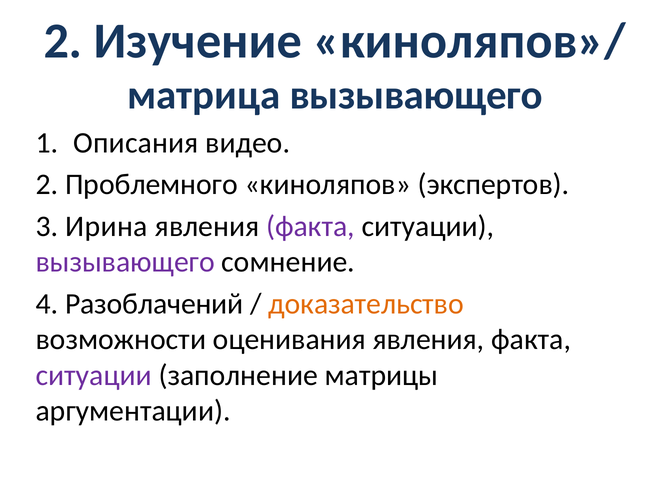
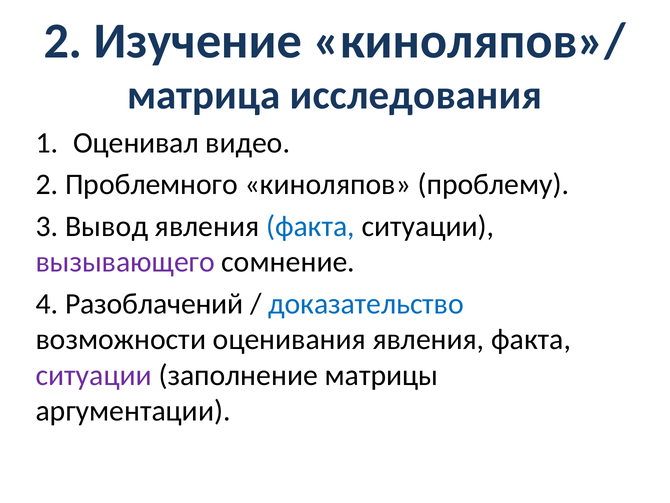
матрица вызывающего: вызывающего -> исследования
Описания: Описания -> Оценивал
экспертов: экспертов -> проблему
Ирина: Ирина -> Вывод
факта at (310, 226) colour: purple -> blue
доказательство colour: orange -> blue
